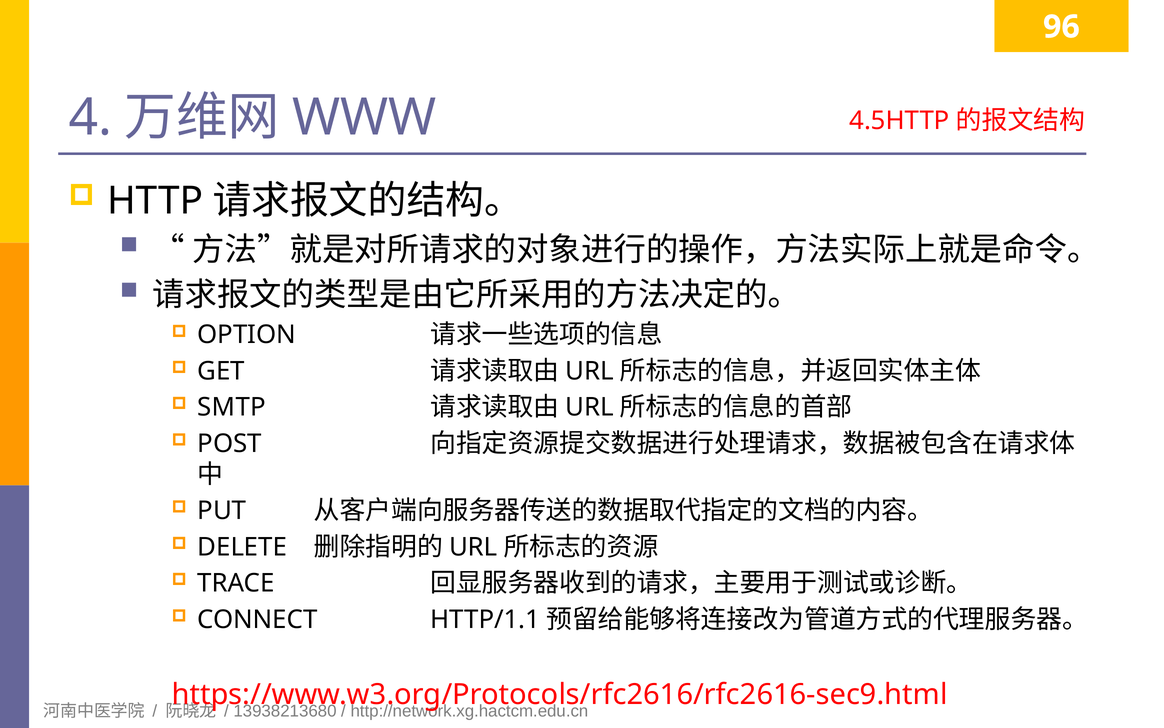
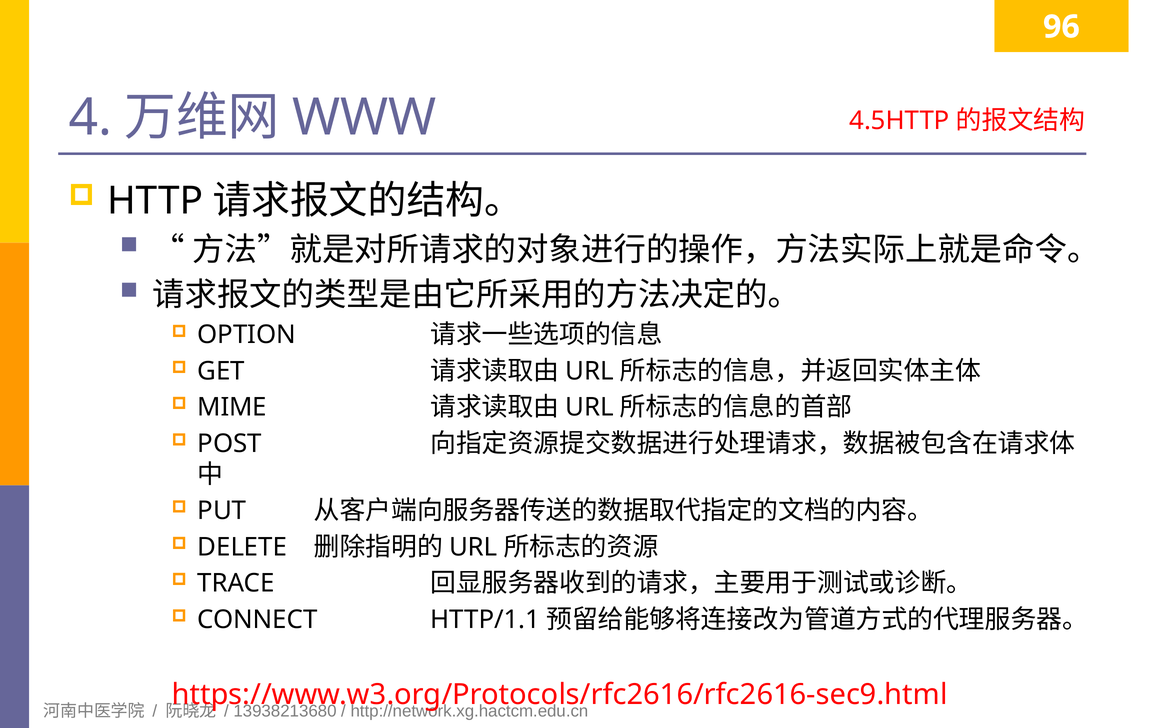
SMTP: SMTP -> MIME
